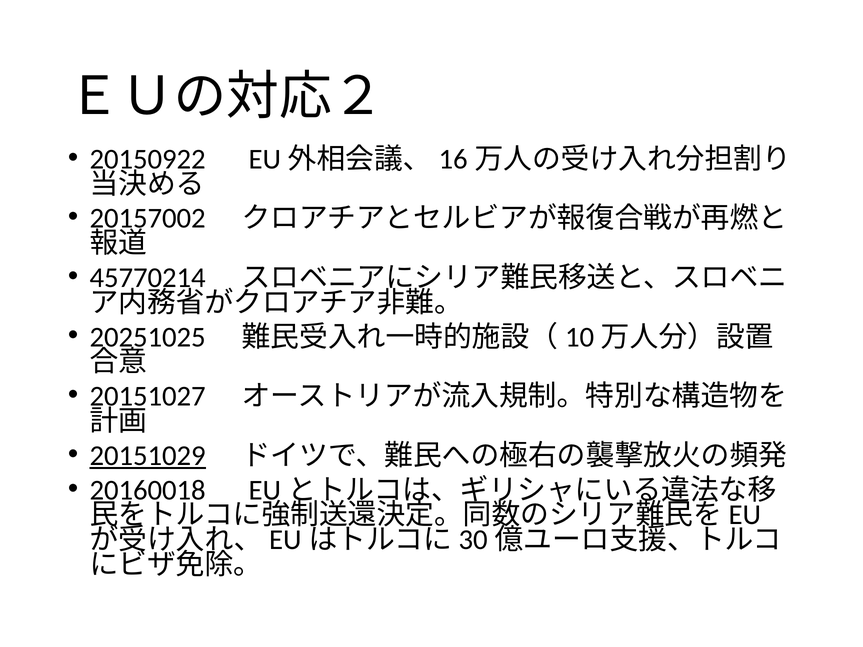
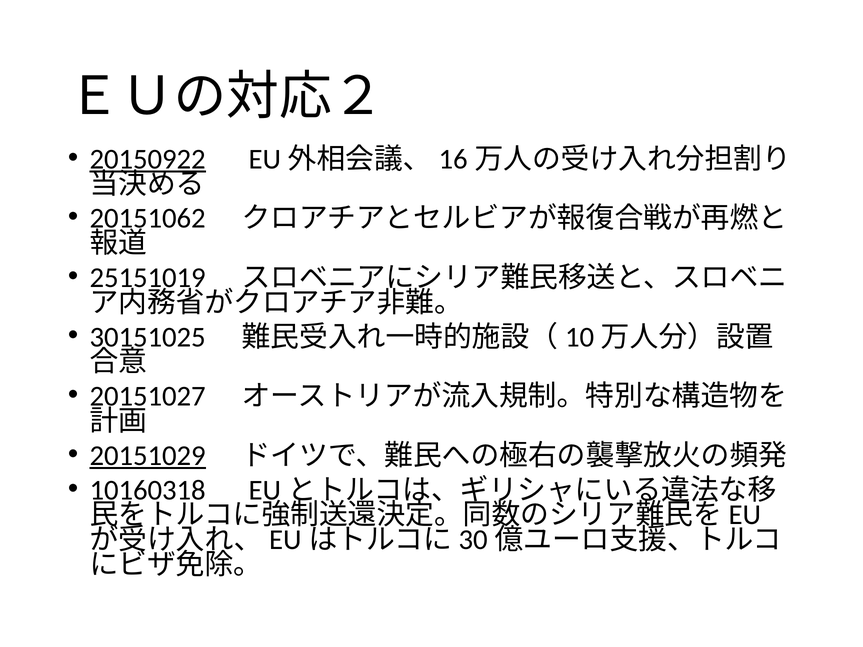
20150922 underline: none -> present
20157002: 20157002 -> 20151062
45770214: 45770214 -> 25151019
20251025: 20251025 -> 30151025
20160018: 20160018 -> 10160318
